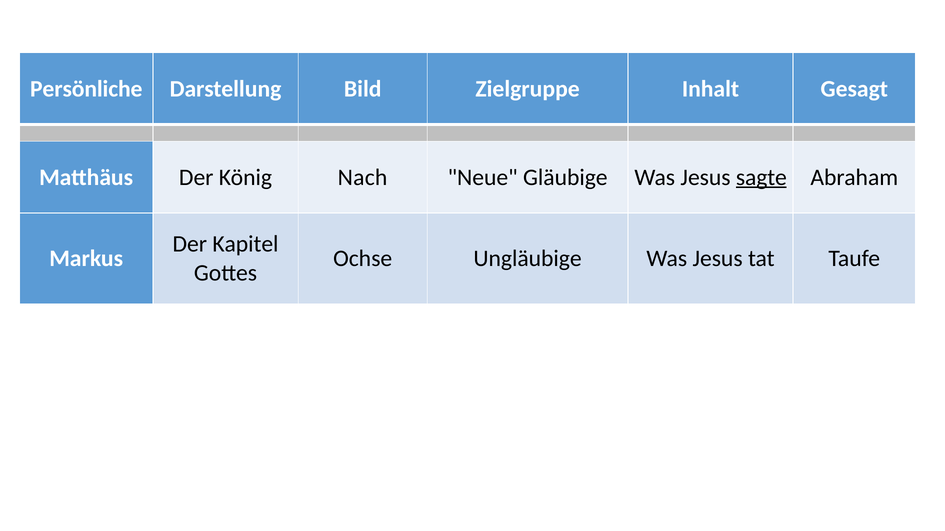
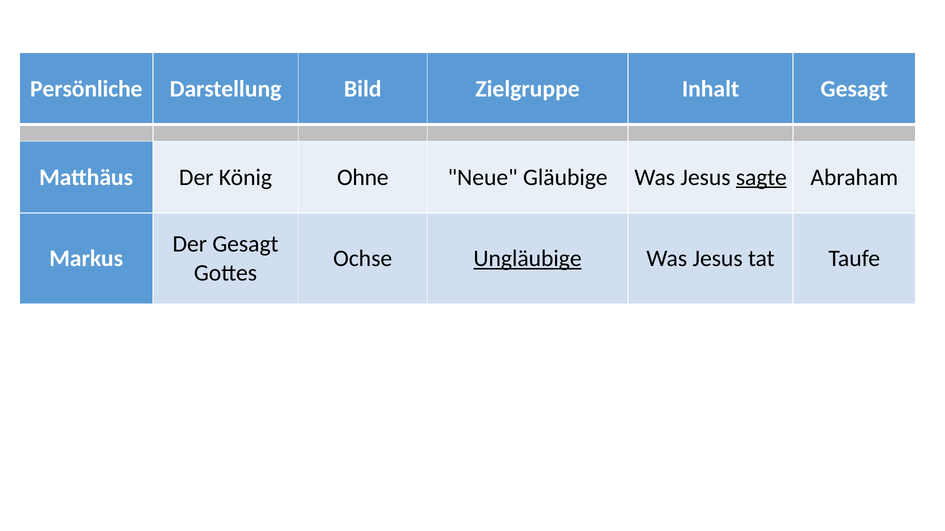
Nach: Nach -> Ohne
Der Kapitel: Kapitel -> Gesagt
Ungläubige underline: none -> present
